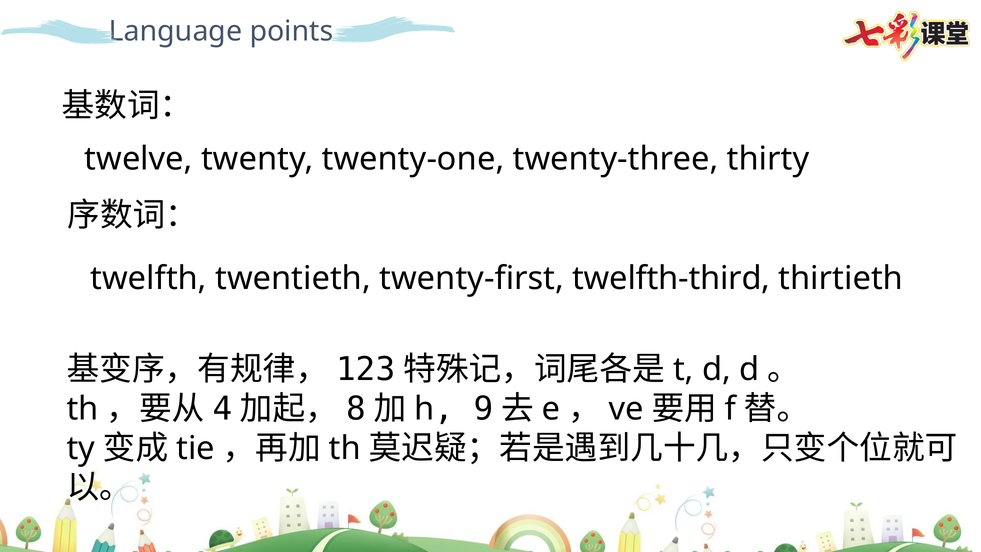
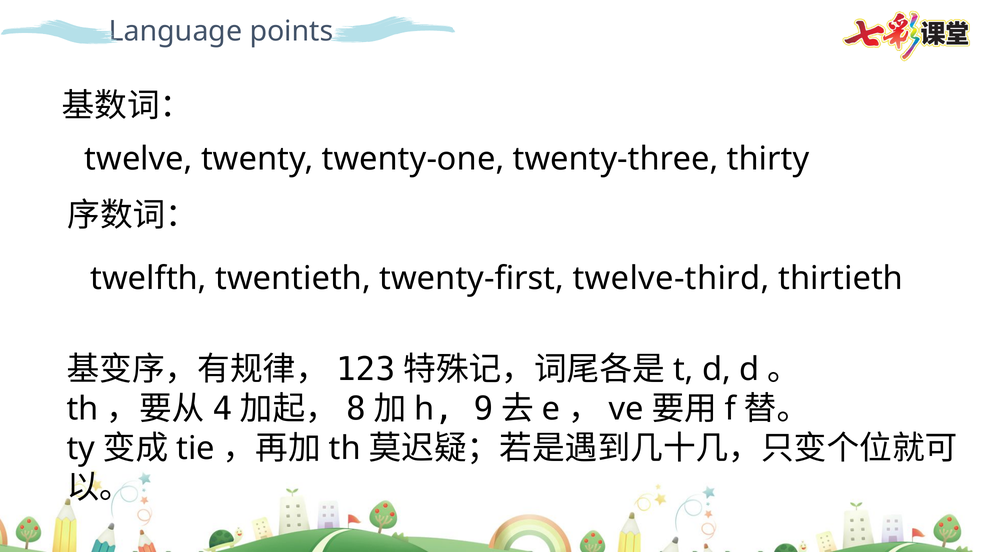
twelfth-third: twelfth-third -> twelve-third
